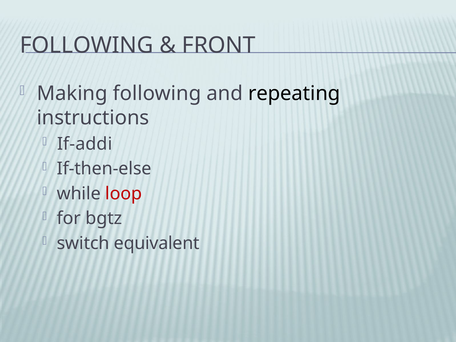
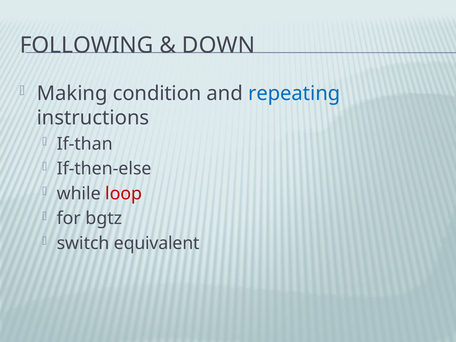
FRONT: FRONT -> DOWN
Making following: following -> condition
repeating colour: black -> blue
If-addi: If-addi -> If-than
